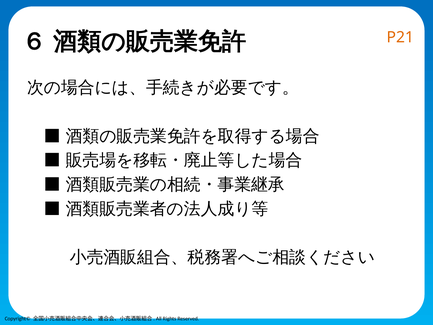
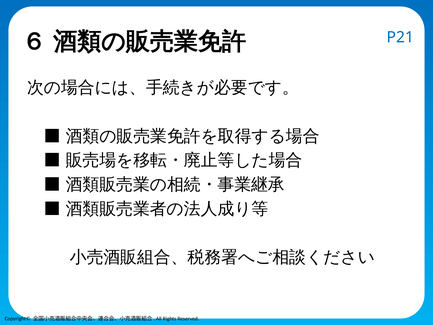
P21 colour: orange -> blue
